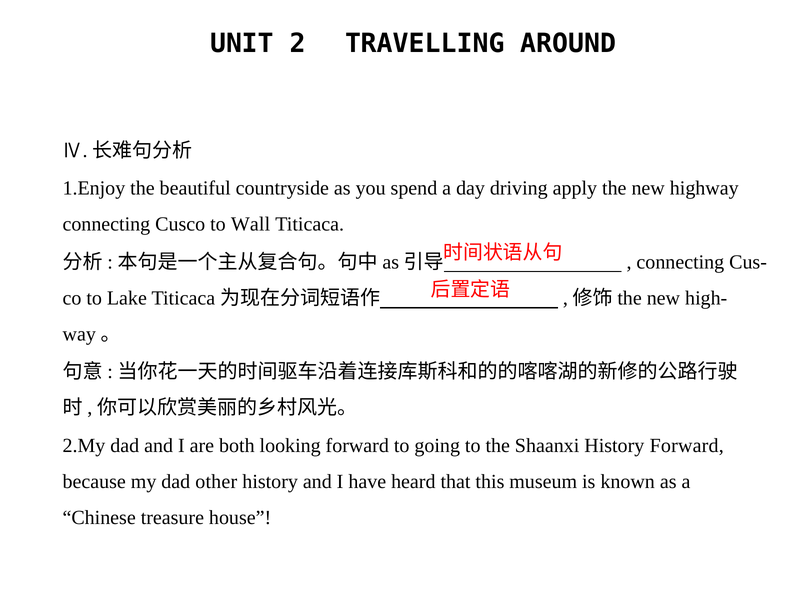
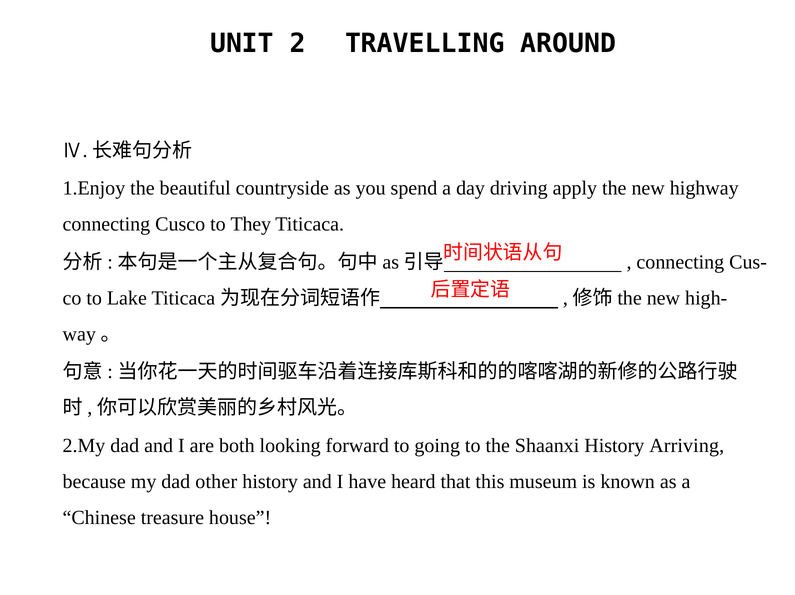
Wall: Wall -> They
History Forward: Forward -> Arriving
